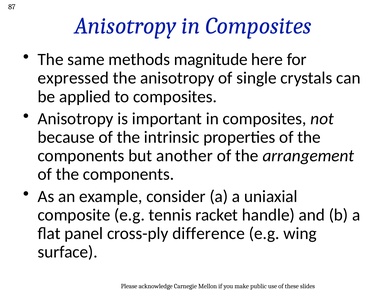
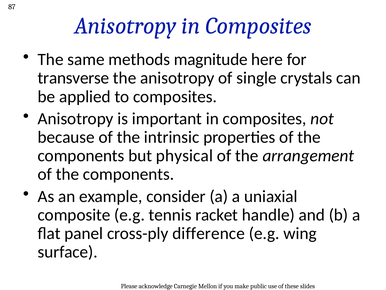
expressed: expressed -> transverse
another: another -> physical
